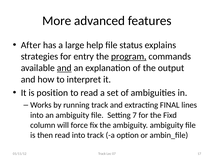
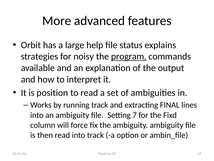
After: After -> Orbit
entry: entry -> noisy
and at (64, 68) underline: present -> none
